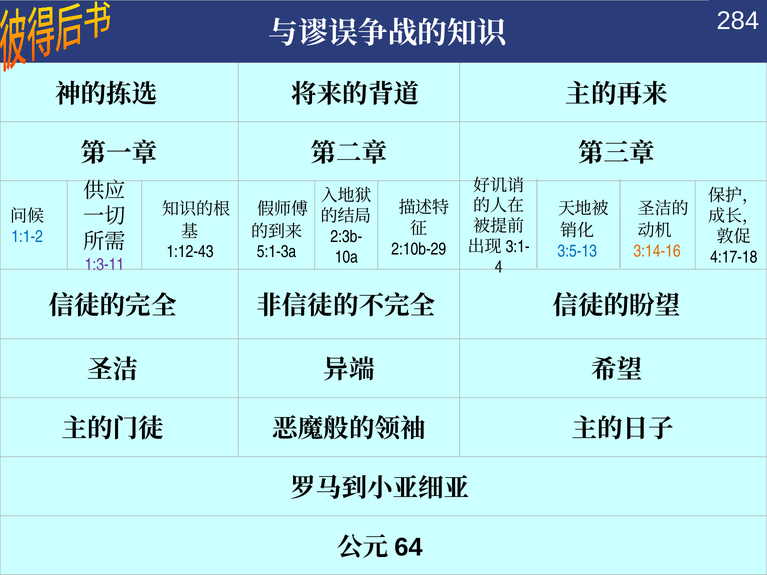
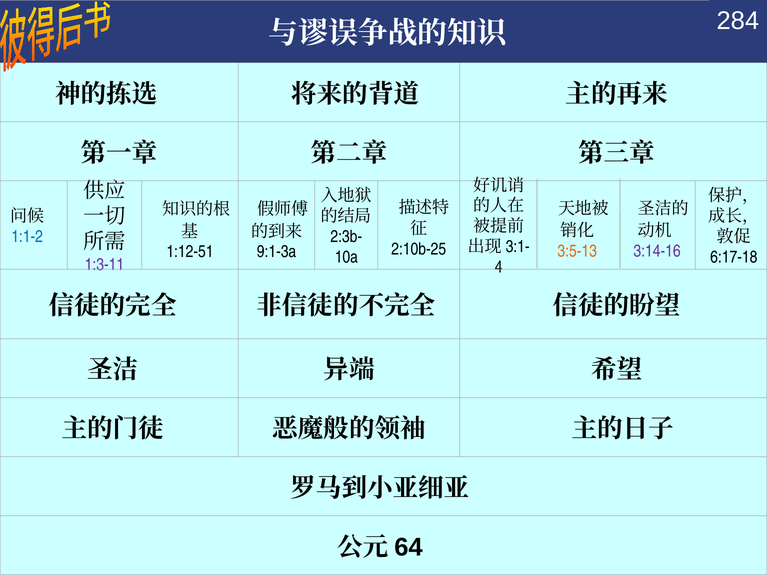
2:10b-29: 2:10b-29 -> 2:10b-25
3:5-13 colour: blue -> orange
3:14-16 colour: orange -> purple
1:12-43: 1:12-43 -> 1:12-51
5:1-3a: 5:1-3a -> 9:1-3a
4:17-18: 4:17-18 -> 6:17-18
